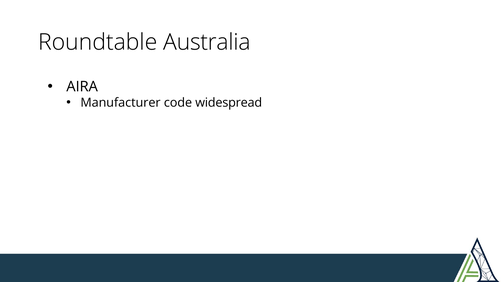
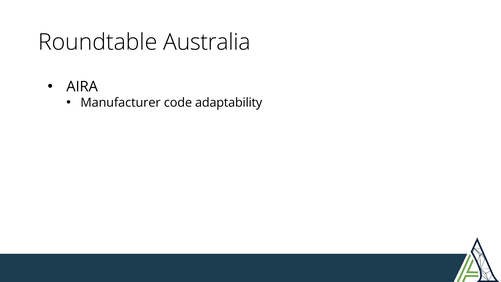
widespread: widespread -> adaptability
